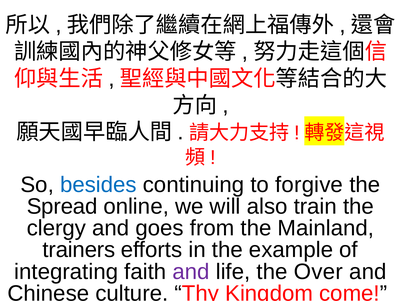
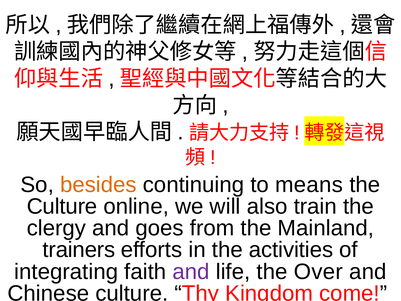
besides colour: blue -> orange
forgive: forgive -> means
Spread at (62, 206): Spread -> Culture
example: example -> activities
